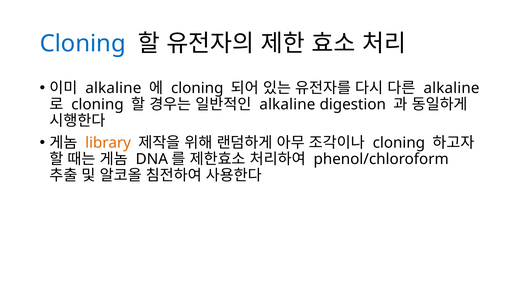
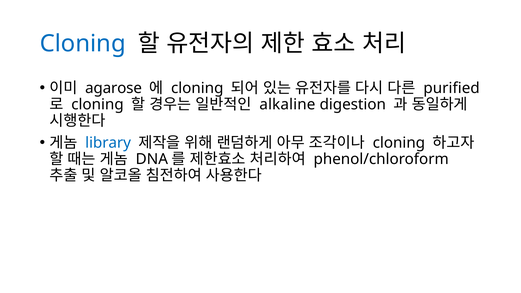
alkaline at (113, 88): alkaline -> agarose
alkaline at (451, 88): alkaline -> purified
library colour: orange -> blue
